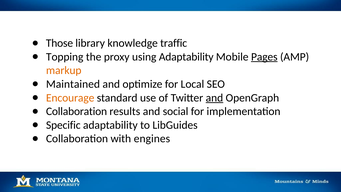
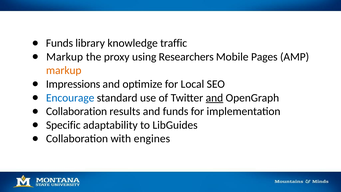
Those at (59, 43): Those -> Funds
Topping at (65, 57): Topping -> Markup
using Adaptability: Adaptability -> Researchers
Pages underline: present -> none
Maintained: Maintained -> Impressions
Encourage colour: orange -> blue
and social: social -> funds
